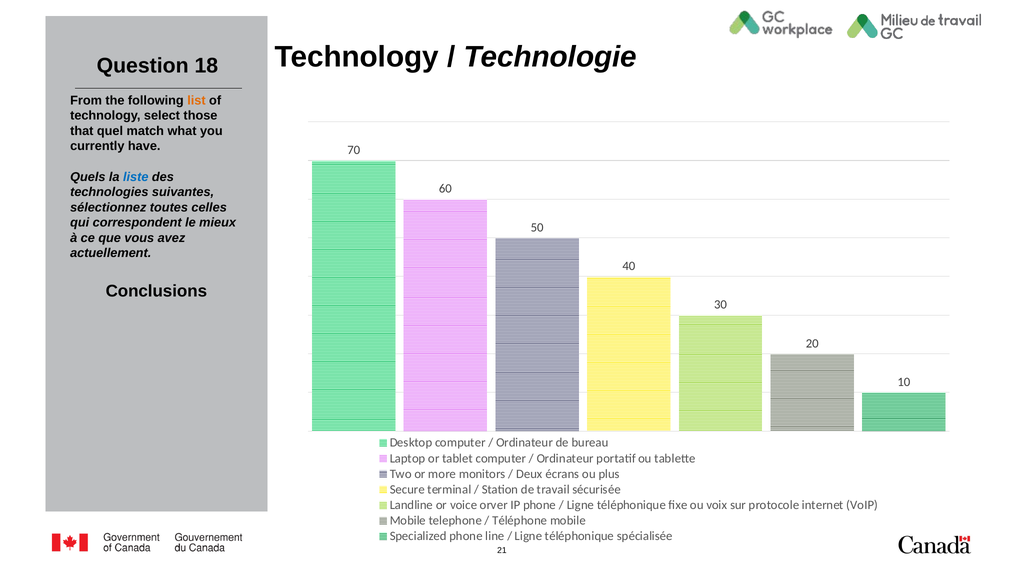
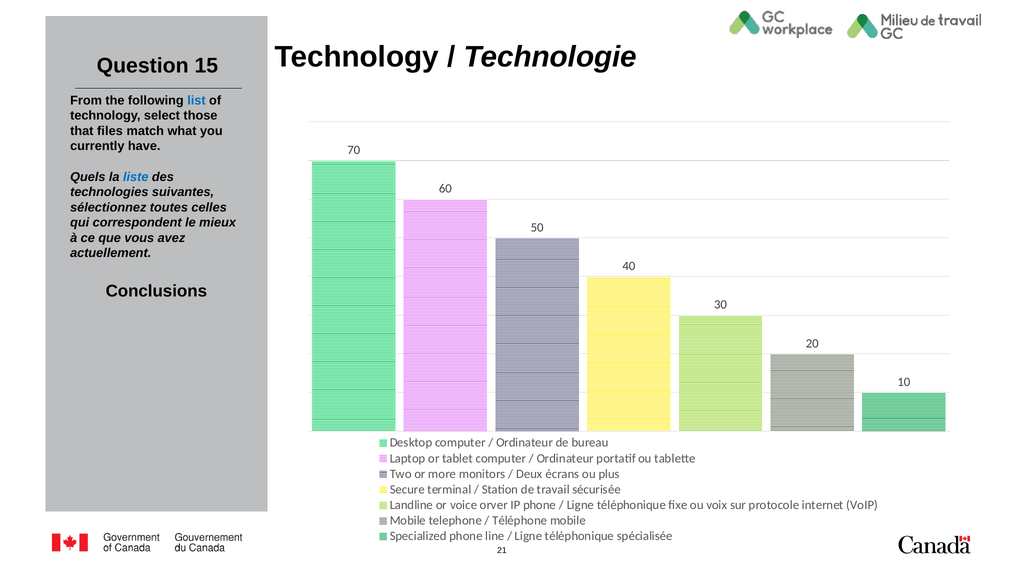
18: 18 -> 15
list colour: orange -> blue
quel: quel -> files
